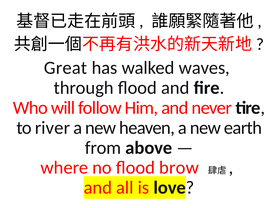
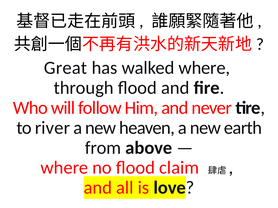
walked waves: waves -> where
brow: brow -> claim
